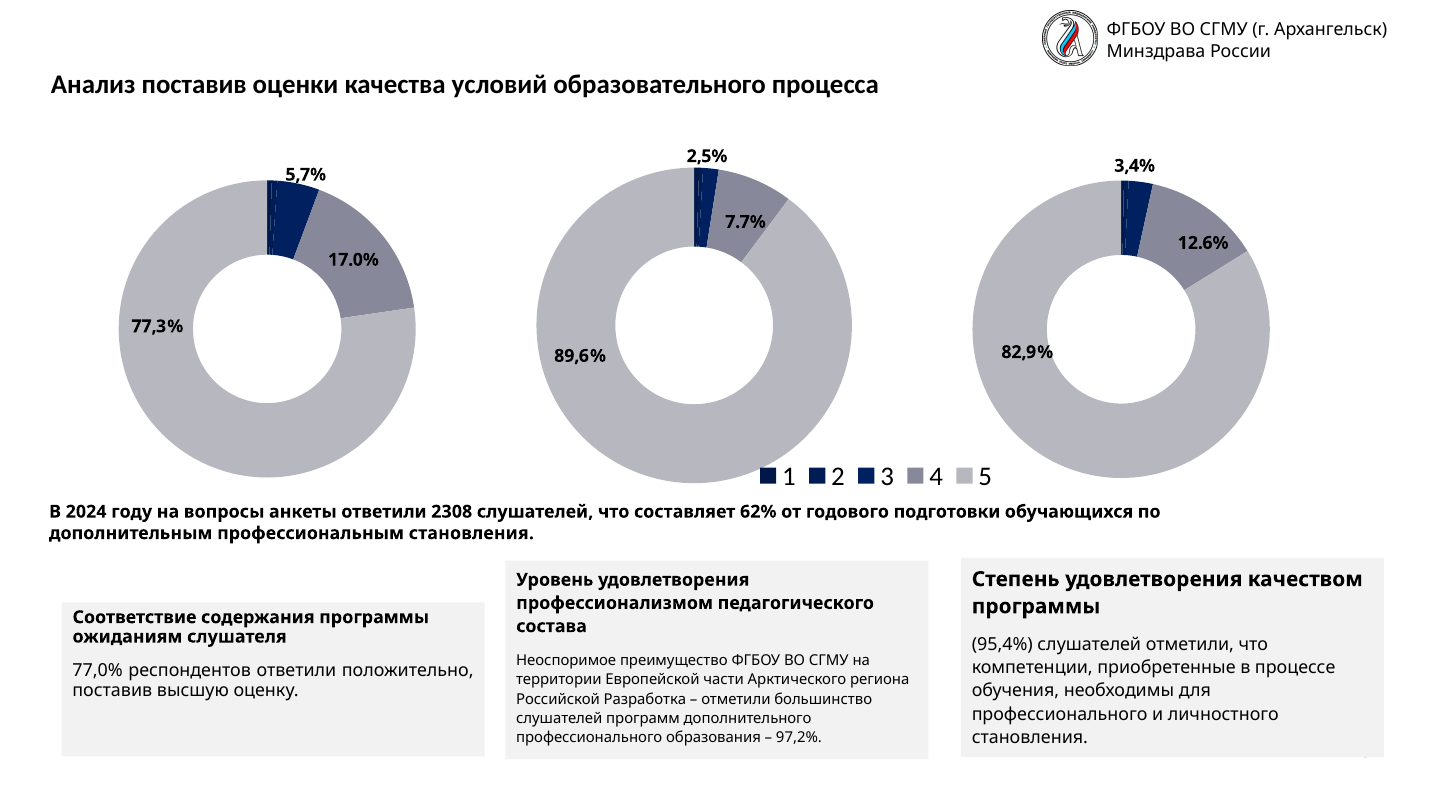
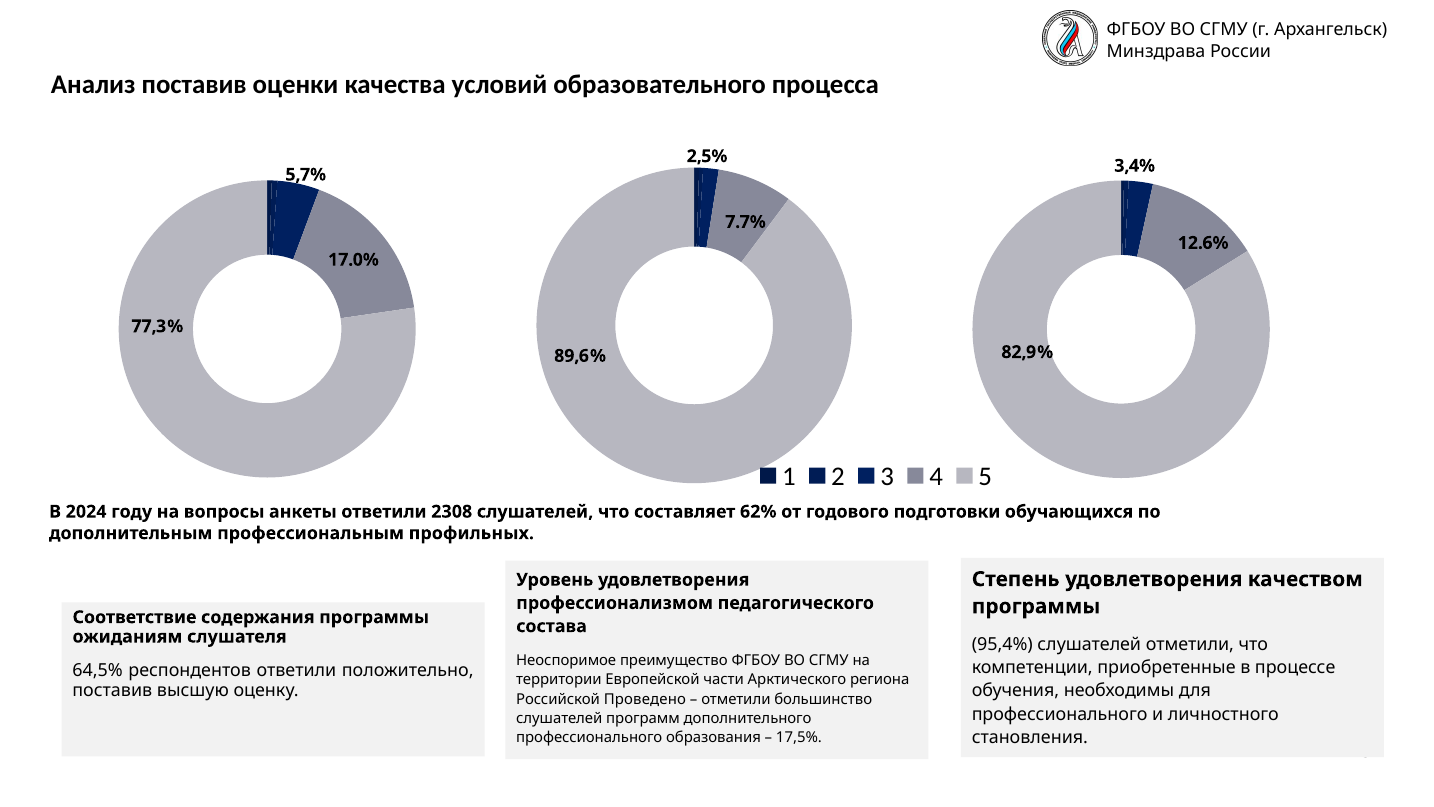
профессиональным становления: становления -> профильных
77,0%: 77,0% -> 64,5%
Разработка: Разработка -> Проведено
97,2%: 97,2% -> 17,5%
